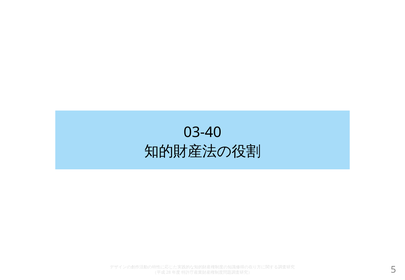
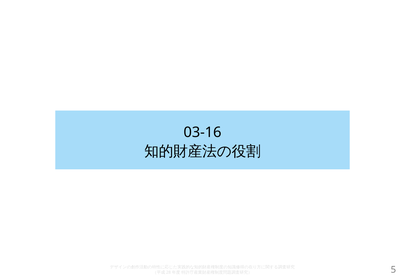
03-40: 03-40 -> 03-16
